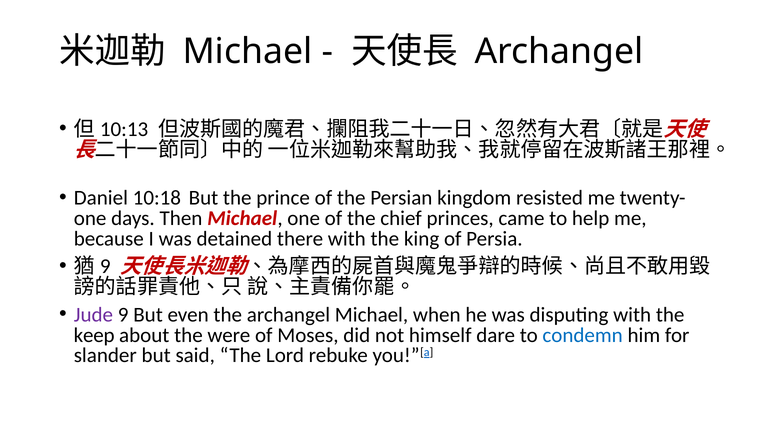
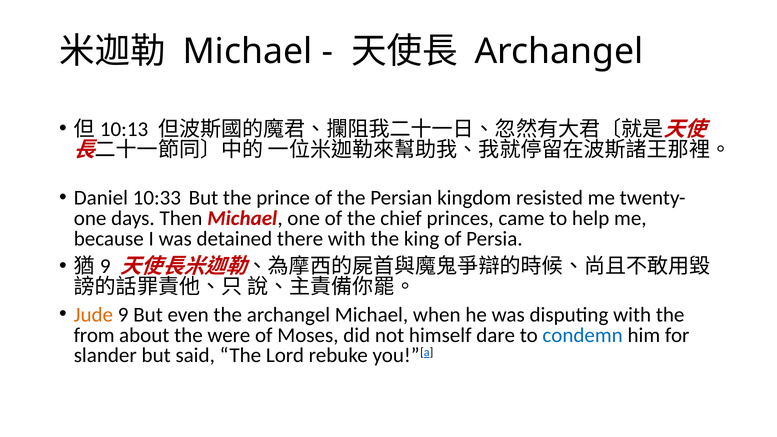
10:18: 10:18 -> 10:33
Jude colour: purple -> orange
keep: keep -> from
